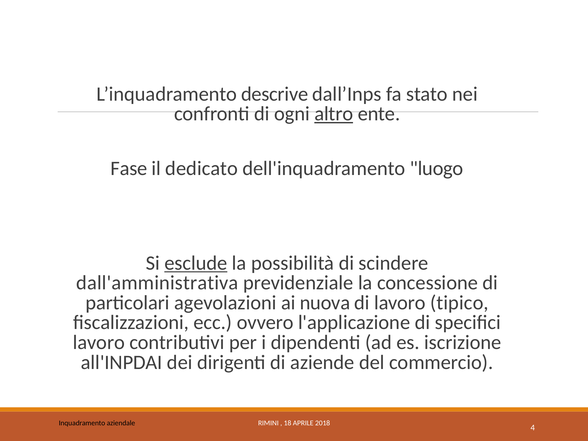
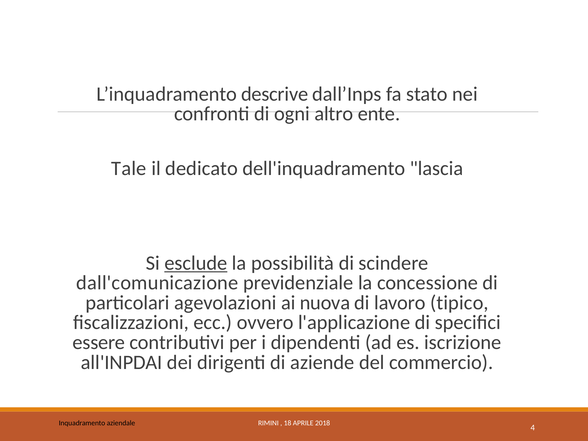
altro underline: present -> none
Fase: Fase -> Tale
luogo: luogo -> lascia
dall'amministrativa: dall'amministrativa -> dall'comunicazione
lavoro at (99, 342): lavoro -> essere
